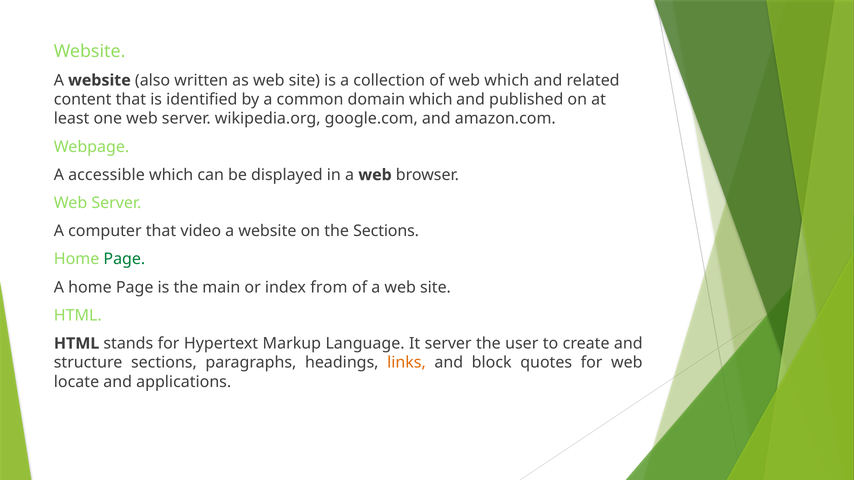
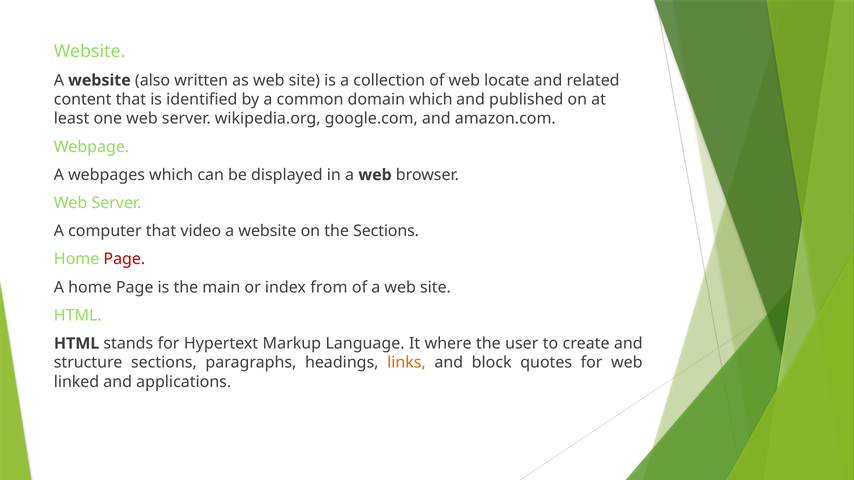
web which: which -> locate
accessible: accessible -> webpages
Page at (124, 259) colour: green -> red
It server: server -> where
locate: locate -> linked
